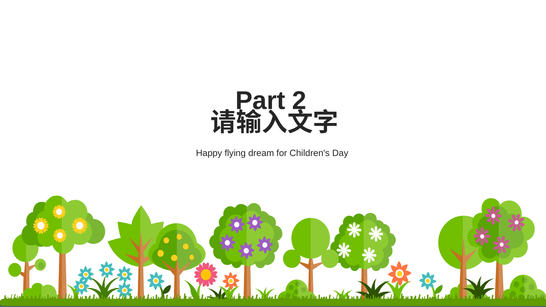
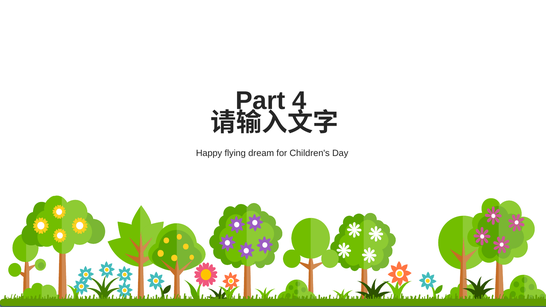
2: 2 -> 4
